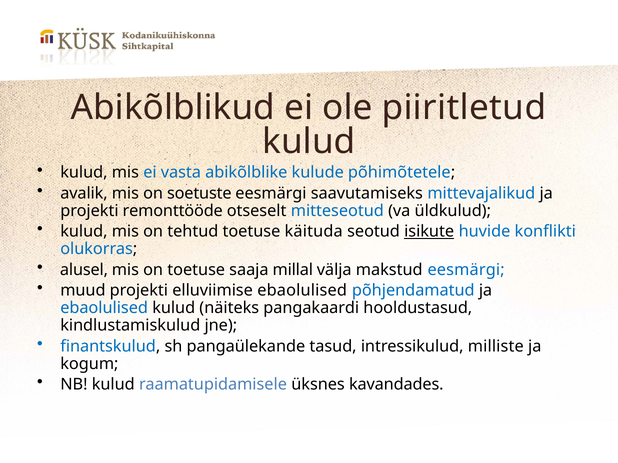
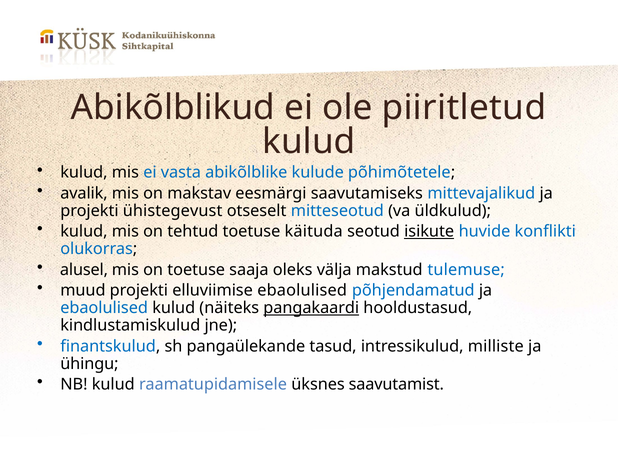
soetuste: soetuste -> makstav
remonttööde: remonttööde -> ühistegevust
millal: millal -> oleks
makstud eesmärgi: eesmärgi -> tulemuse
pangakaardi underline: none -> present
kogum: kogum -> ühingu
kavandades: kavandades -> saavutamist
